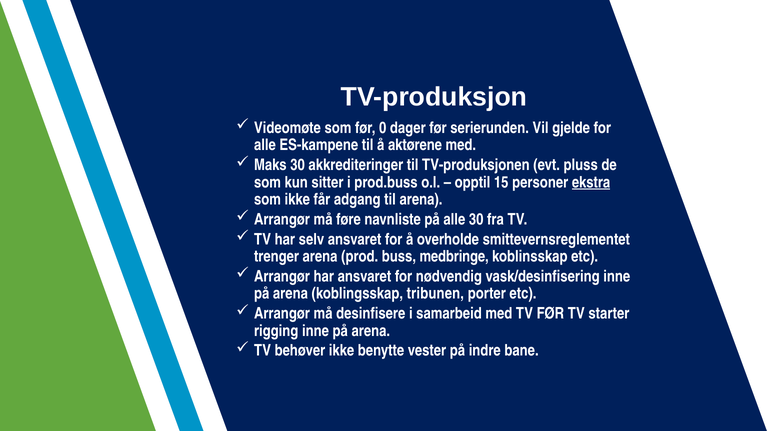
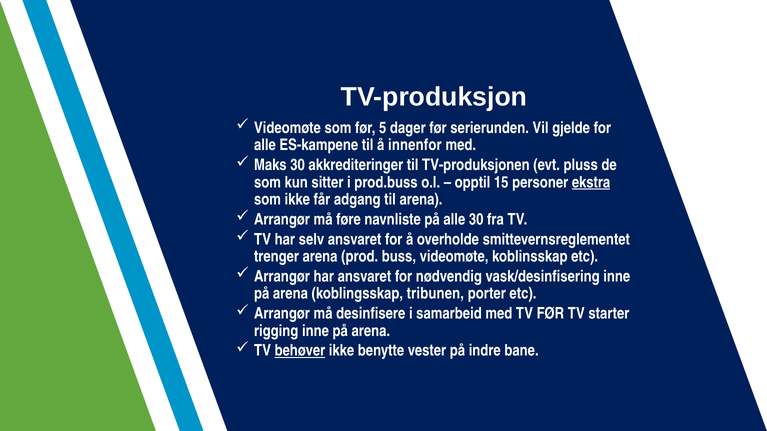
0: 0 -> 5
aktørene: aktørene -> innenfor
buss medbringe: medbringe -> videomøte
behøver underline: none -> present
